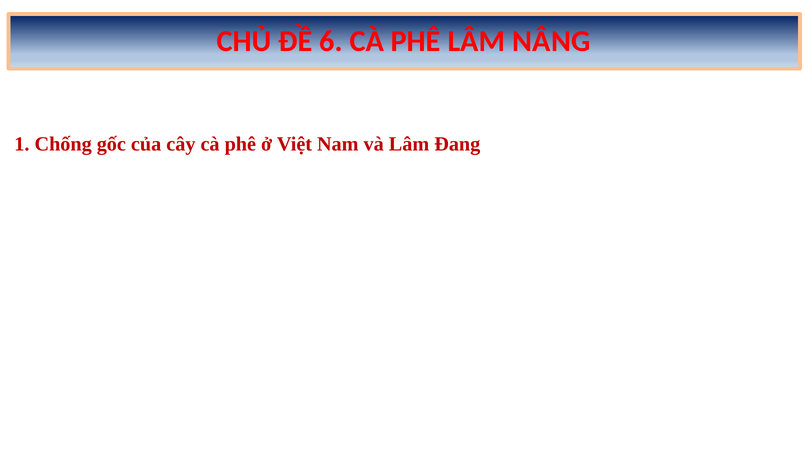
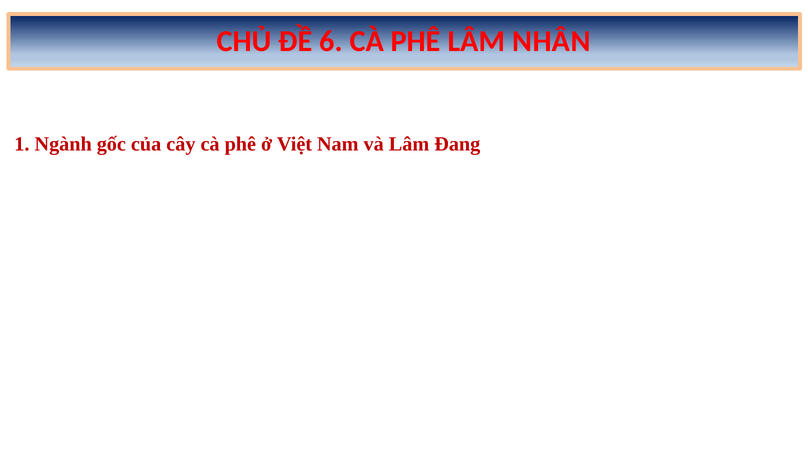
NÂNG: NÂNG -> NHÂN
Chống: Chống -> Ngành
